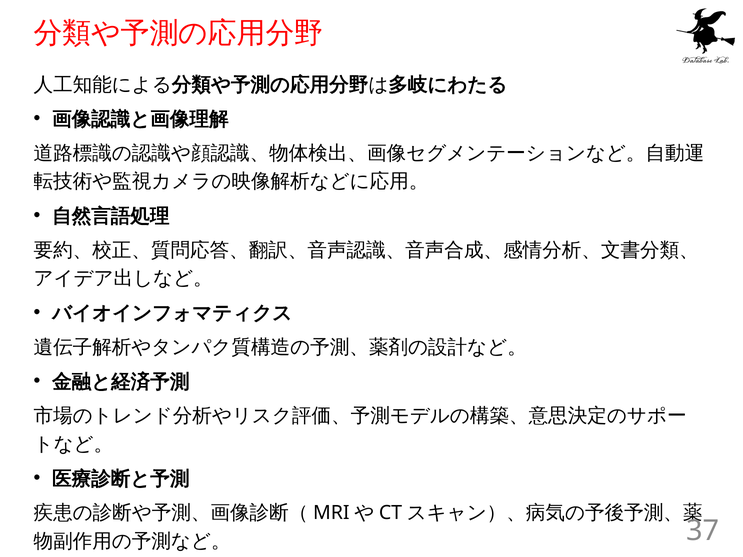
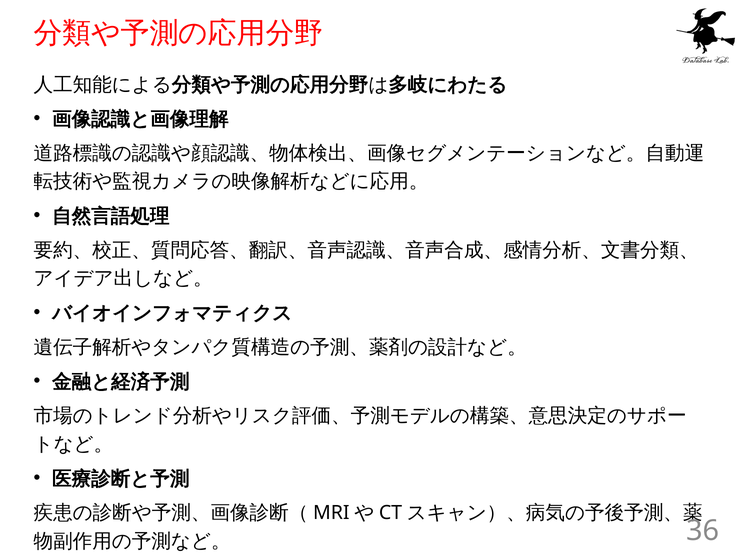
37: 37 -> 36
